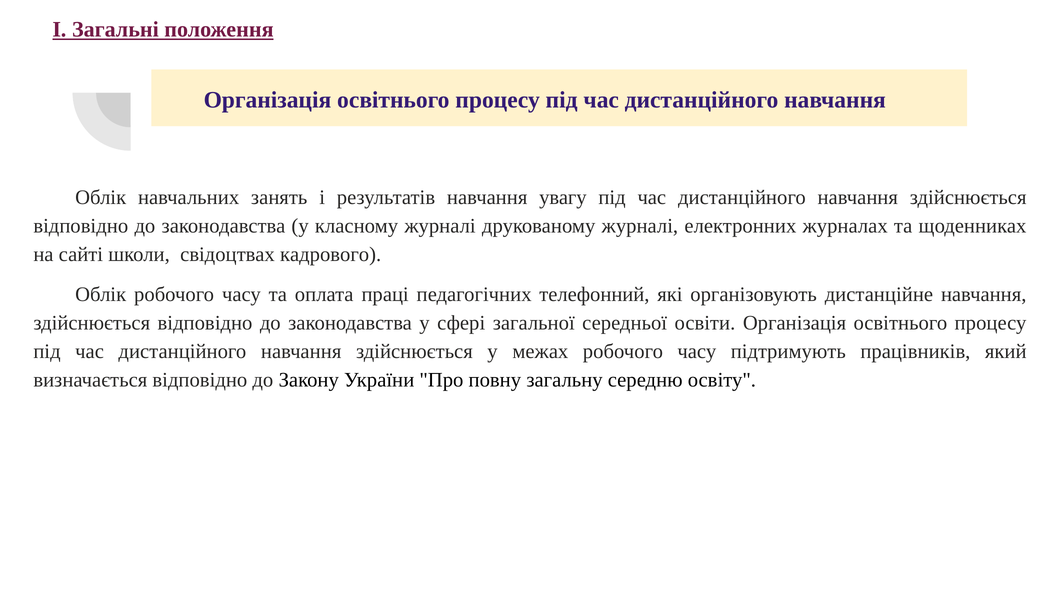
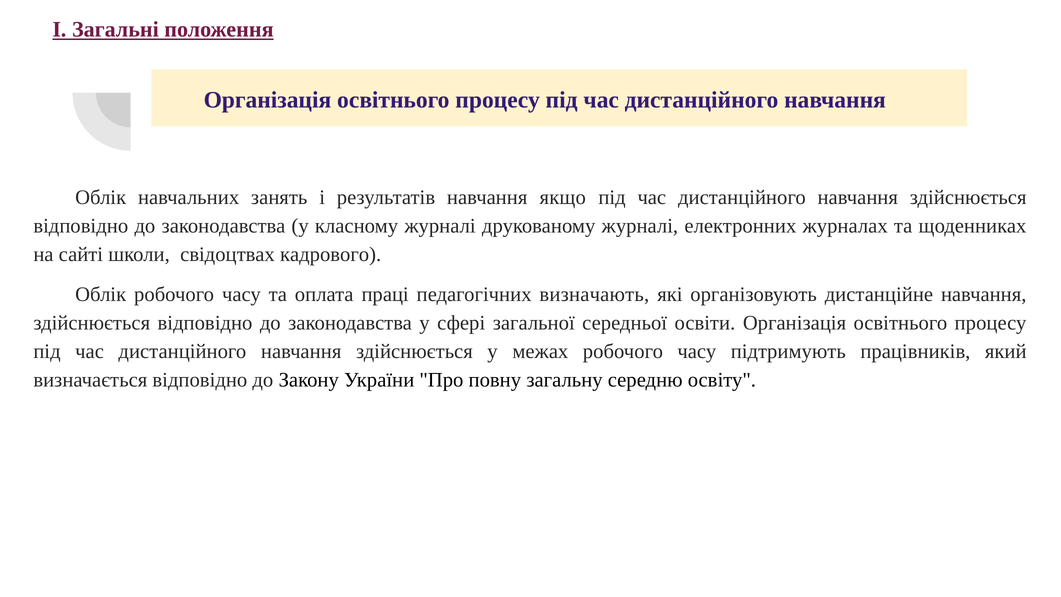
увагу: увагу -> якщо
телефонний: телефонний -> визначають
